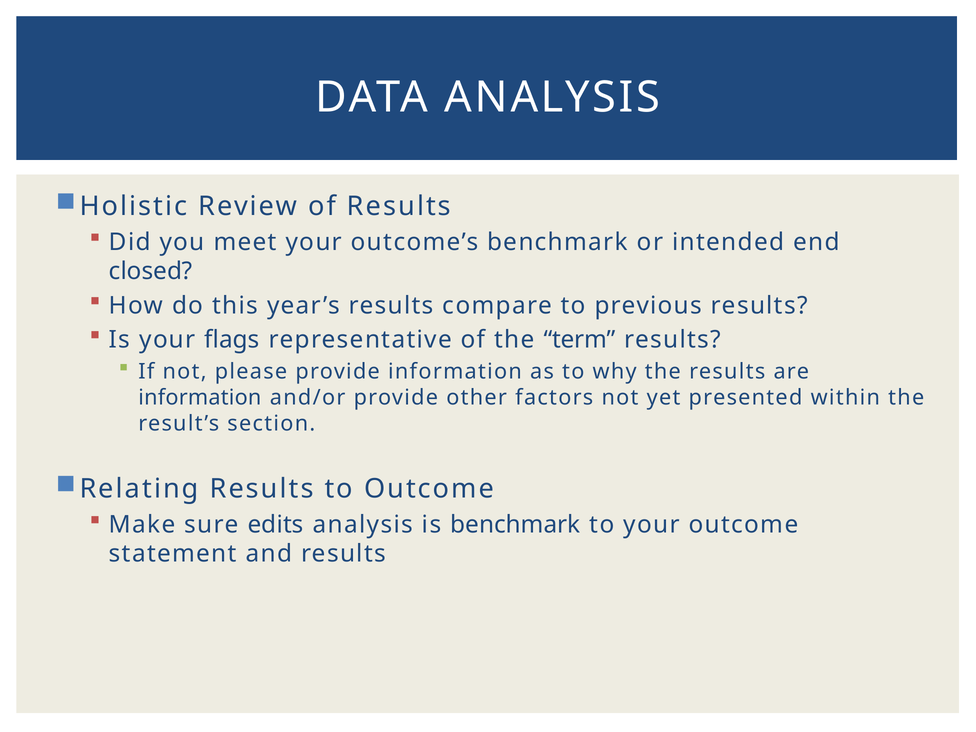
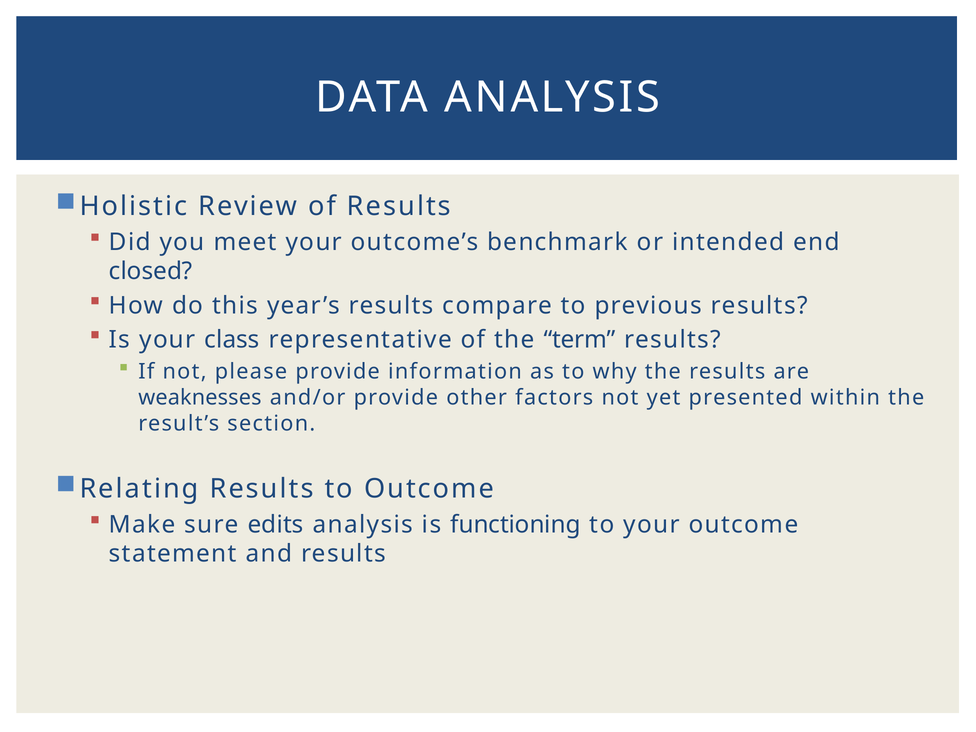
flags: flags -> class
information at (200, 398): information -> weaknesses
is benchmark: benchmark -> functioning
